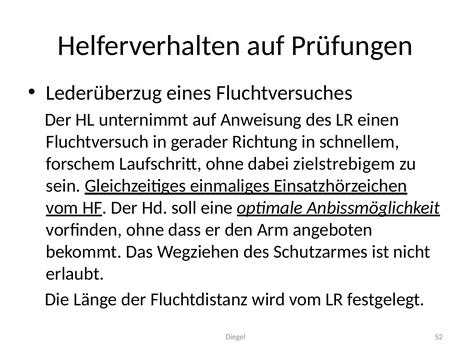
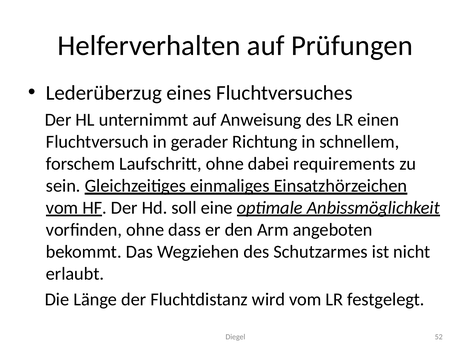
zielstrebigem: zielstrebigem -> requirements
